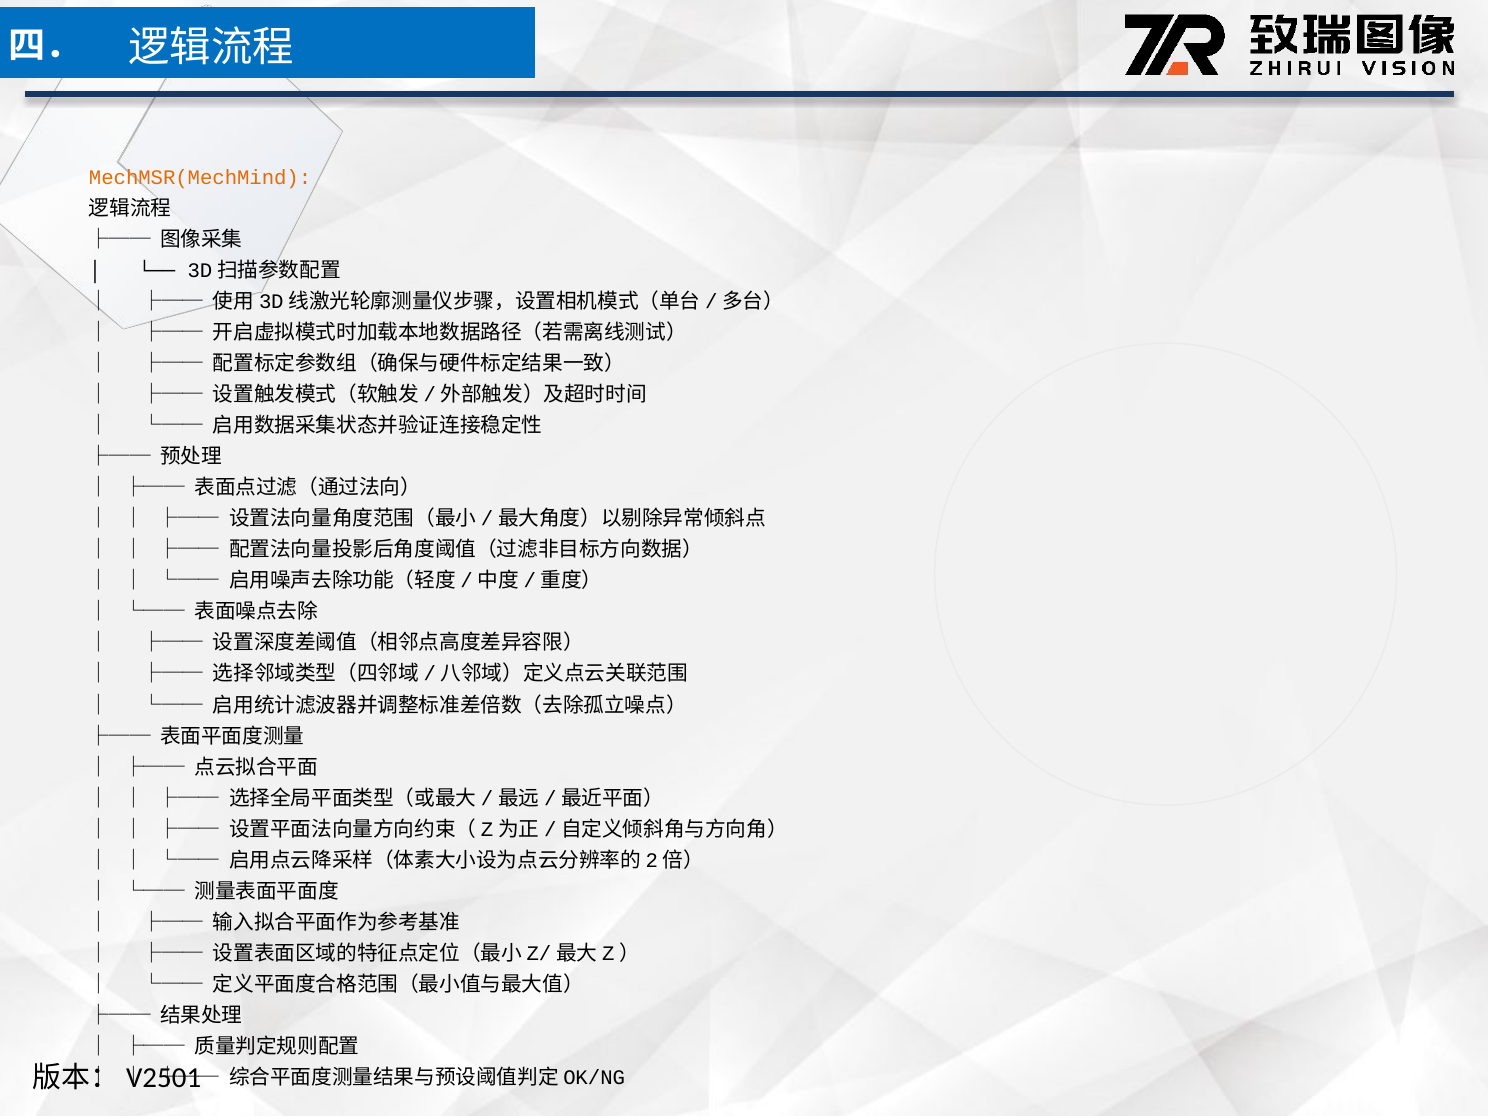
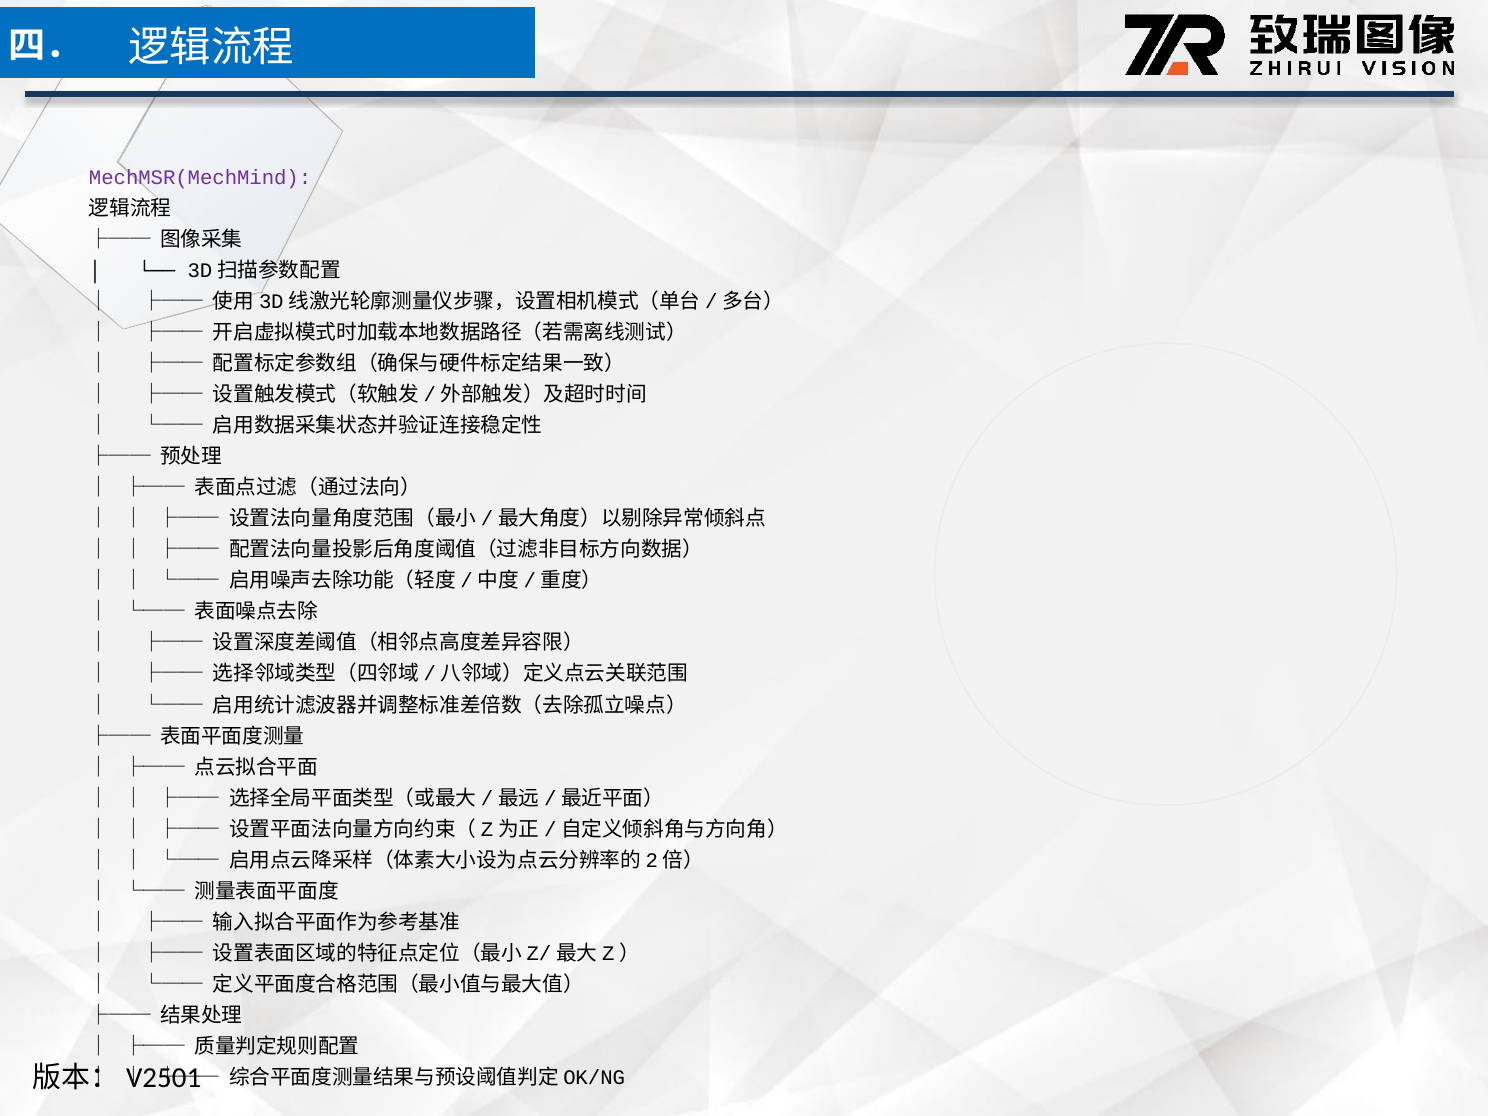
MechMSR(MechMind colour: orange -> purple
